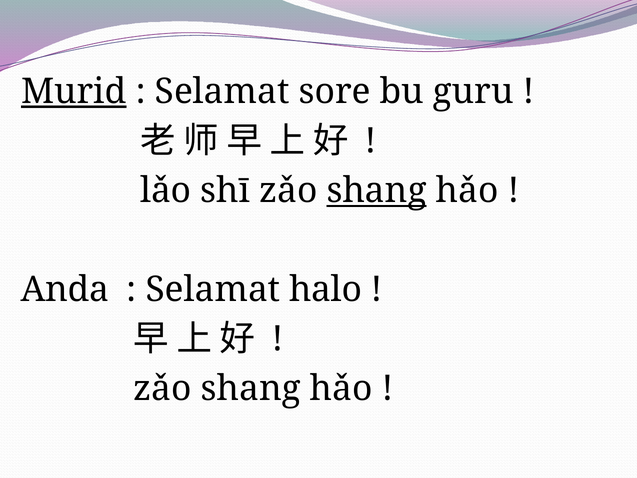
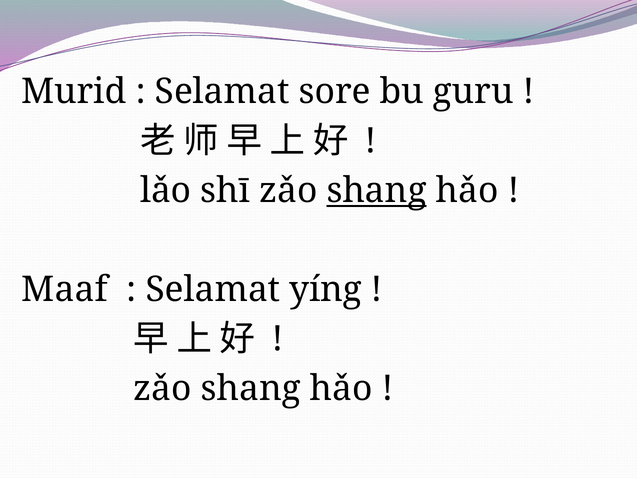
Murid underline: present -> none
Anda: Anda -> Maaf
halo: halo -> yíng
